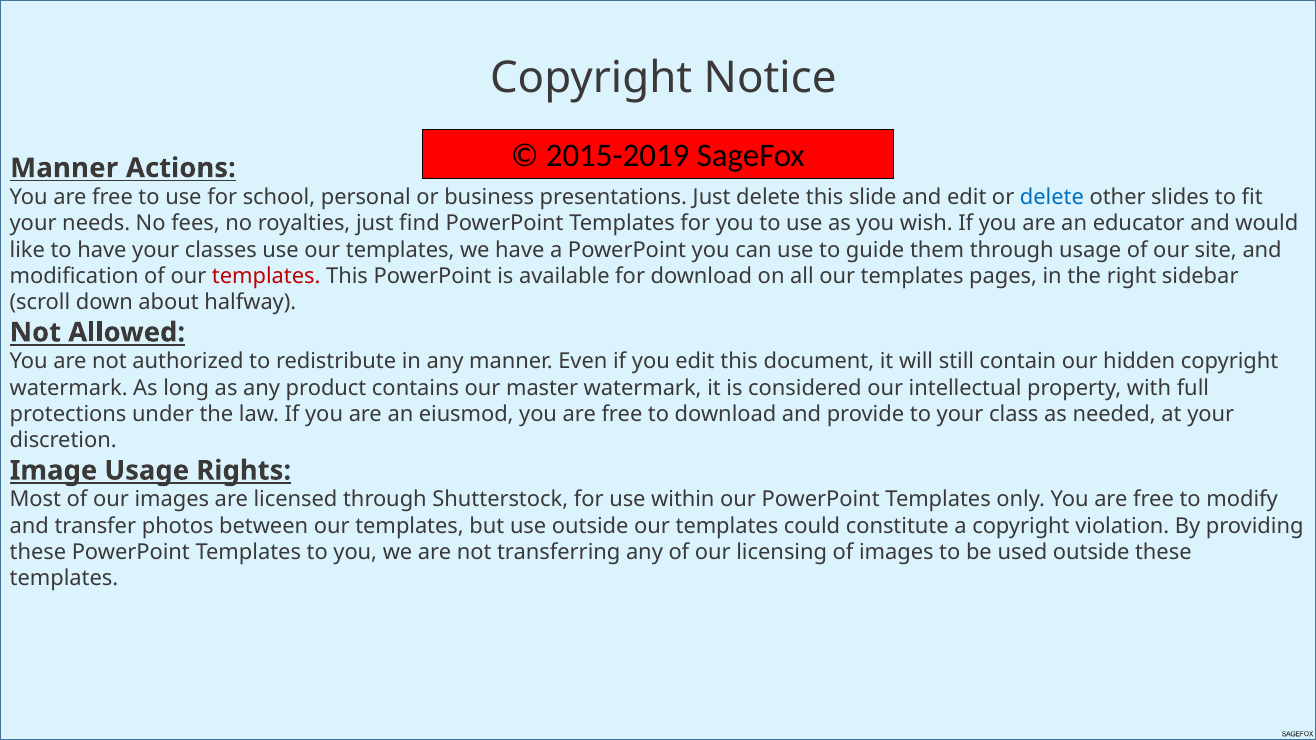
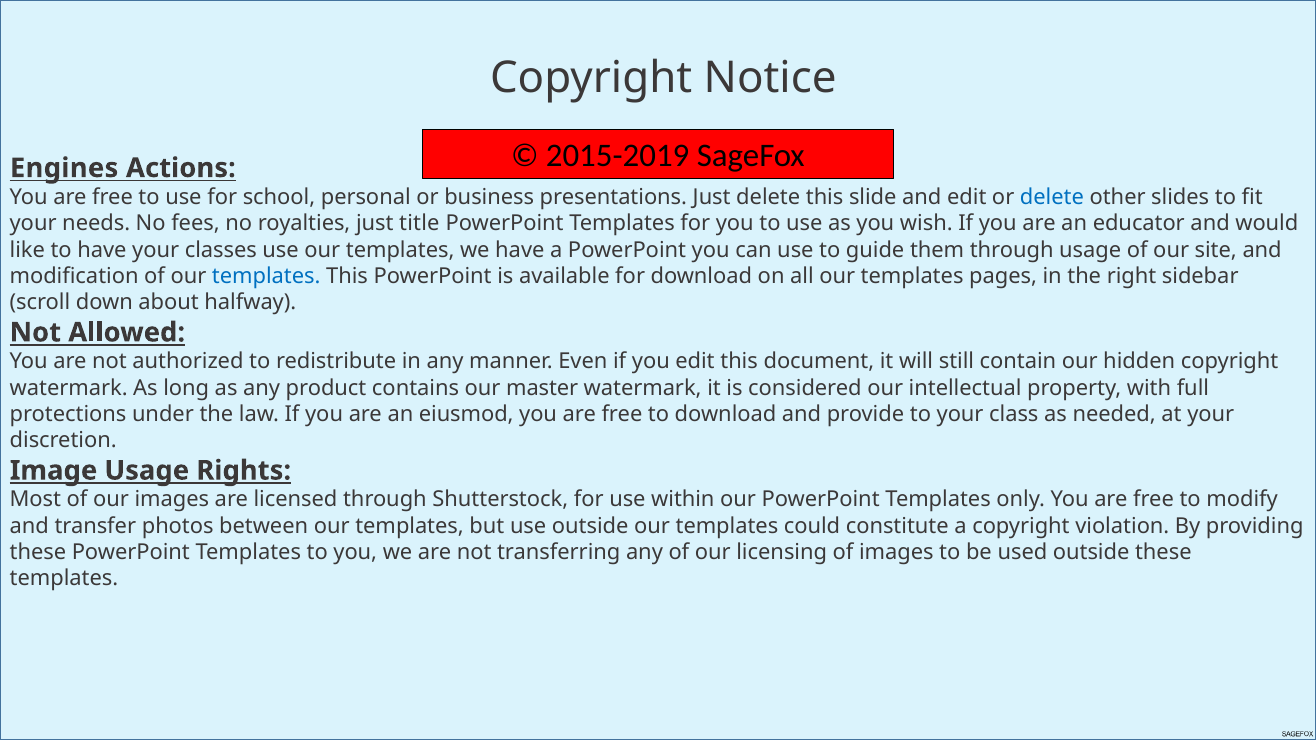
Manner at (64, 168): Manner -> Engines
find: find -> title
templates at (266, 276) colour: red -> blue
